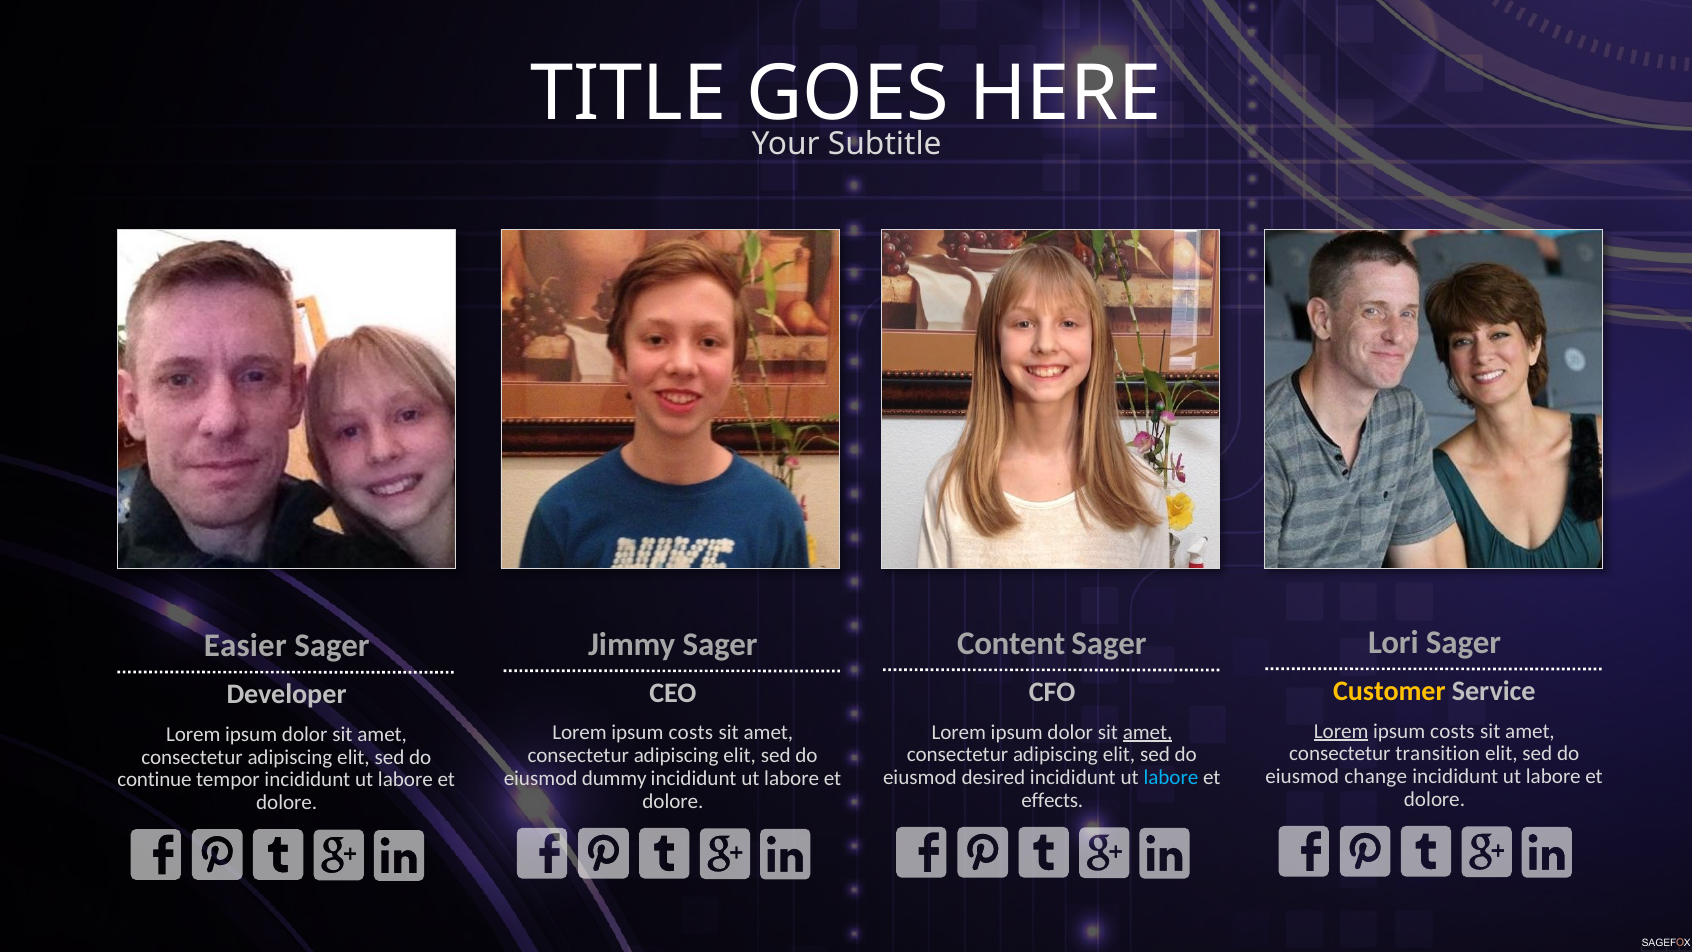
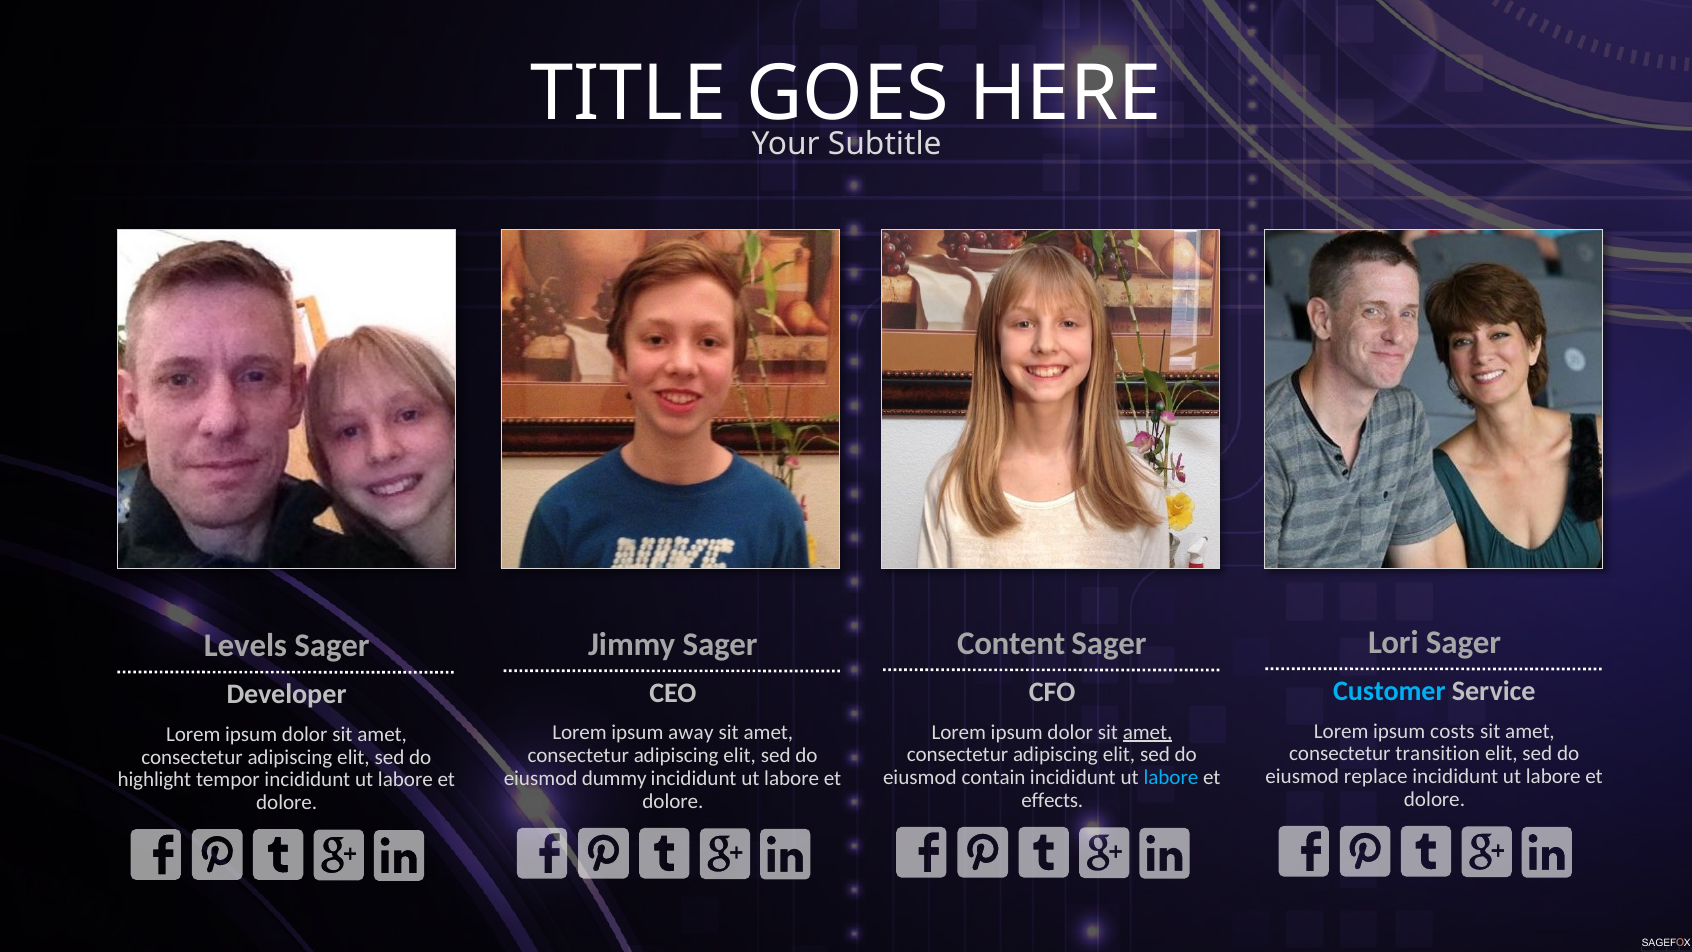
Easier: Easier -> Levels
Customer colour: yellow -> light blue
Lorem at (1341, 731) underline: present -> none
costs at (691, 733): costs -> away
change: change -> replace
desired: desired -> contain
continue: continue -> highlight
